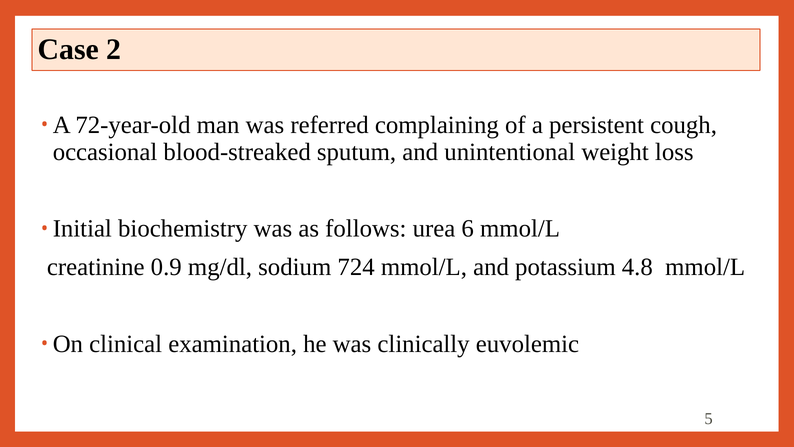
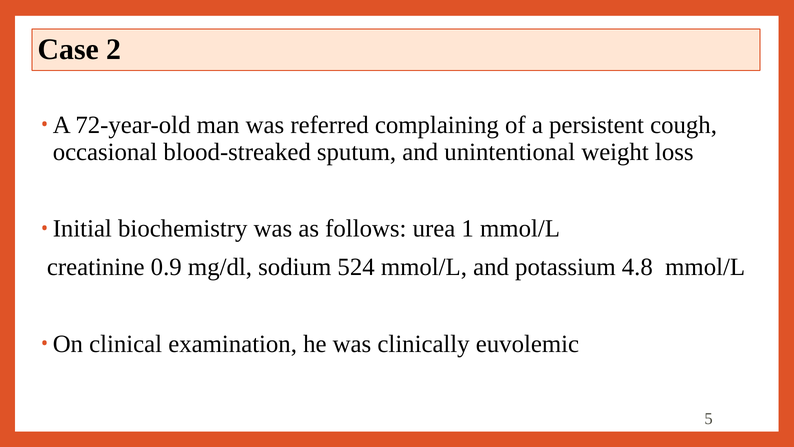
6: 6 -> 1
724: 724 -> 524
